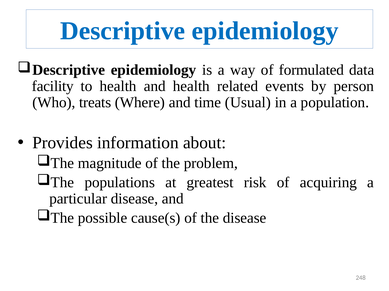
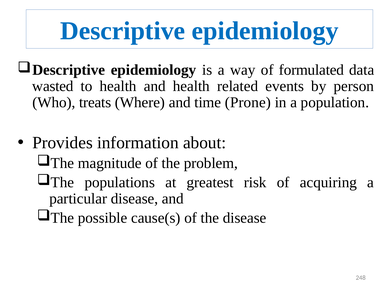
facility: facility -> wasted
Usual: Usual -> Prone
